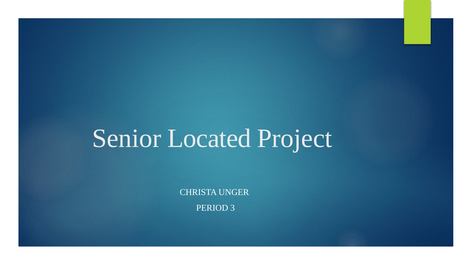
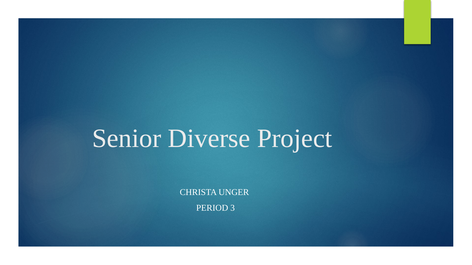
Located: Located -> Diverse
